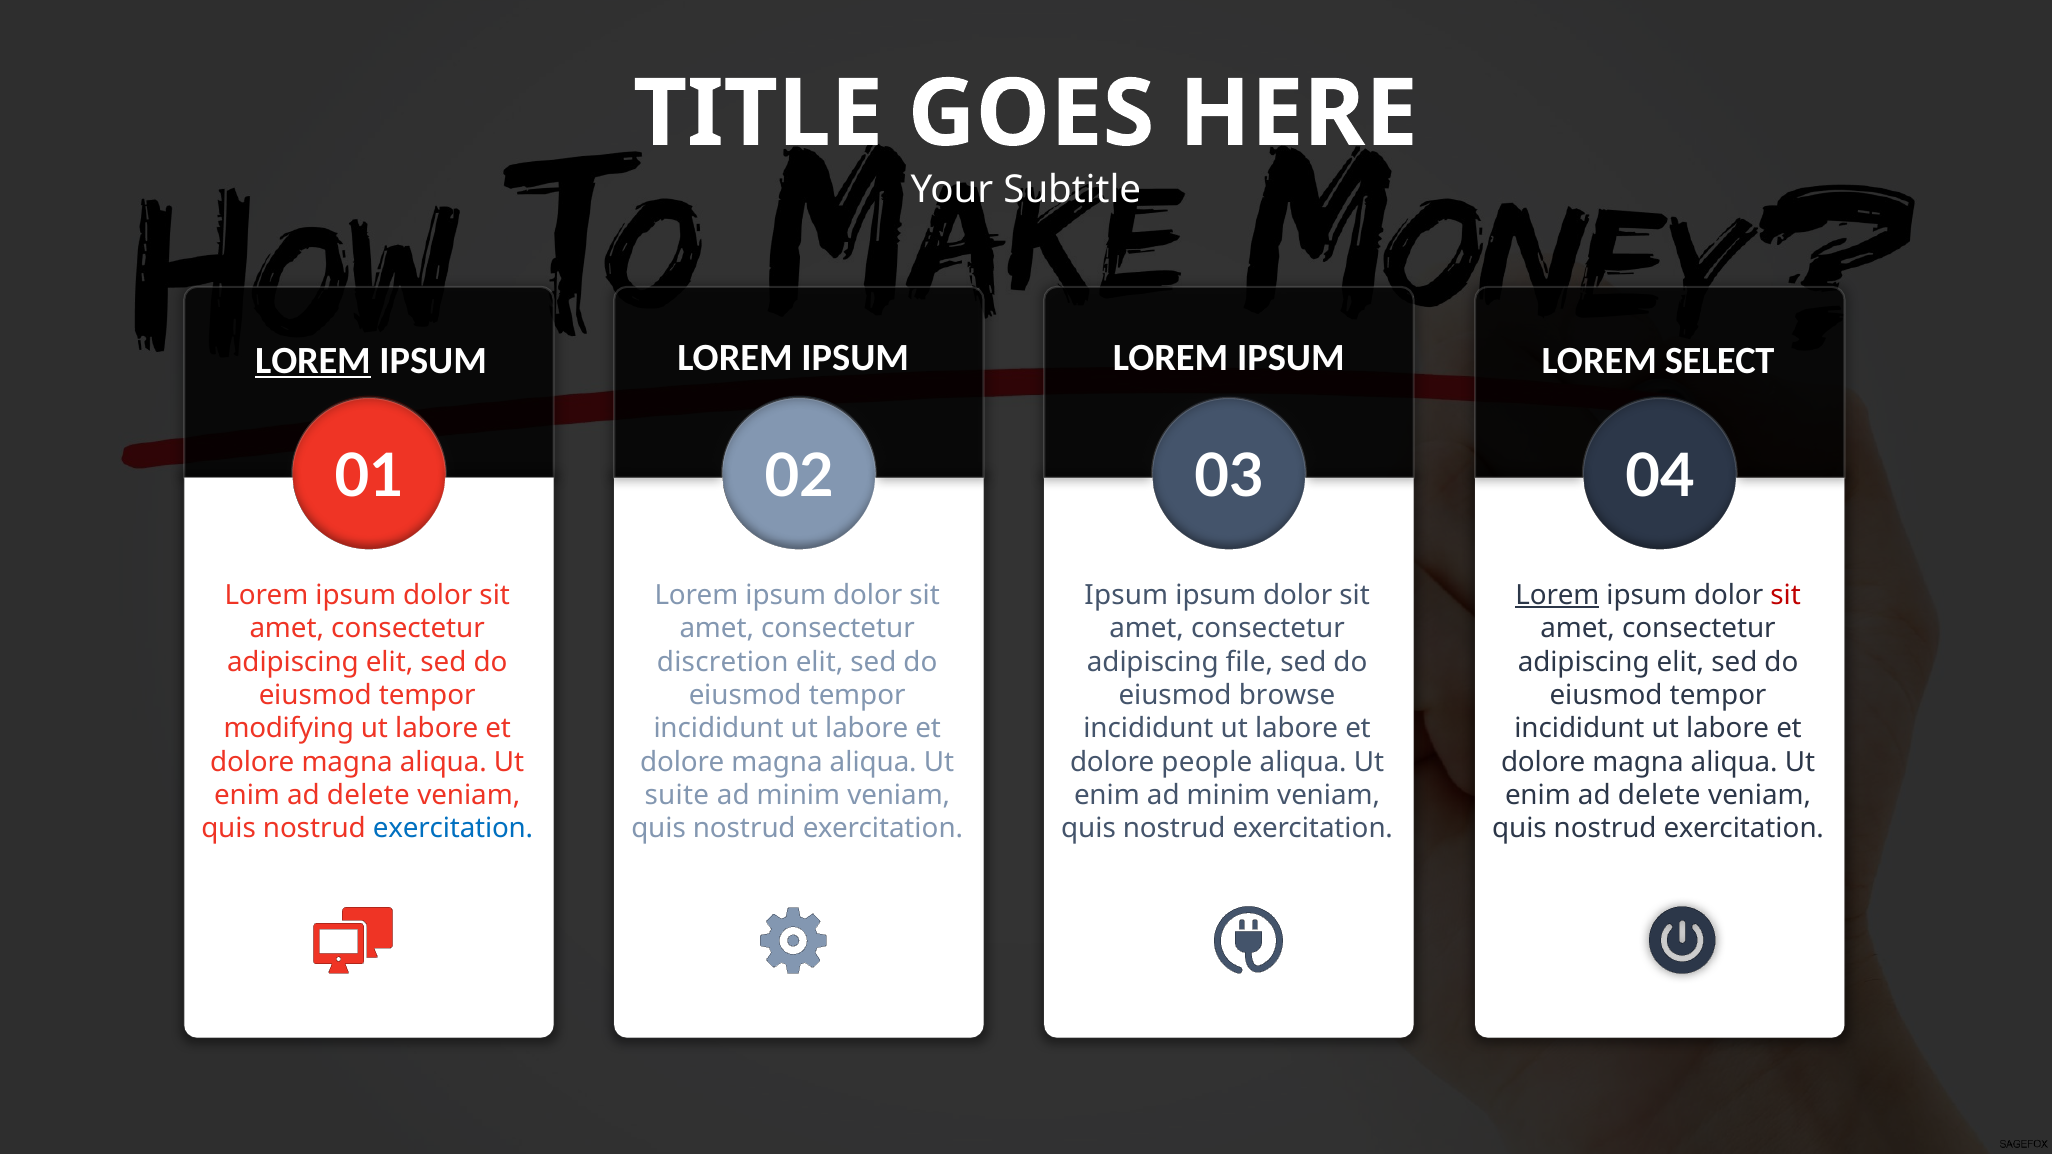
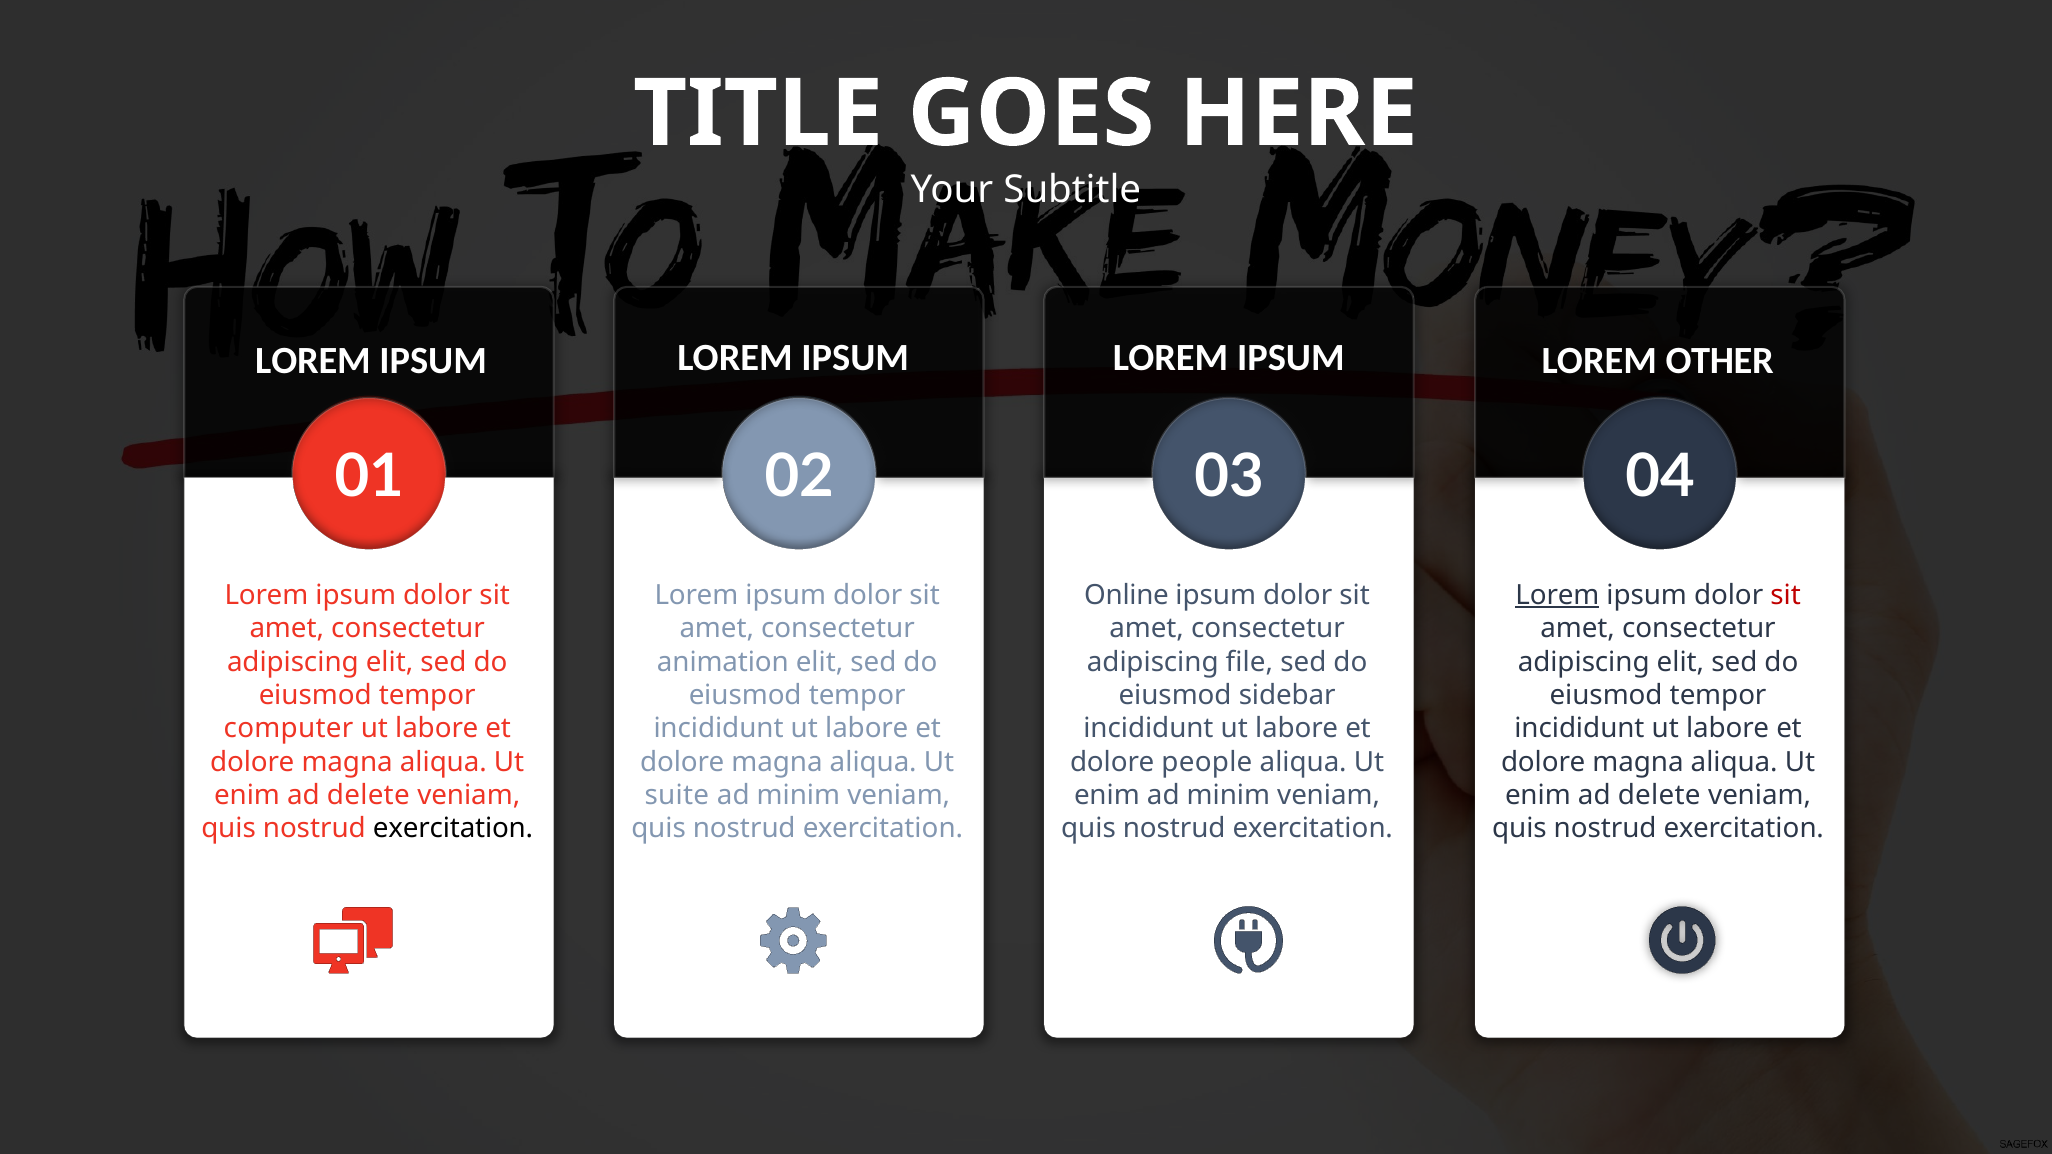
SELECT: SELECT -> OTHER
LOREM at (313, 361) underline: present -> none
Ipsum at (1126, 595): Ipsum -> Online
discretion: discretion -> animation
browse: browse -> sidebar
modifying: modifying -> computer
exercitation at (453, 829) colour: blue -> black
